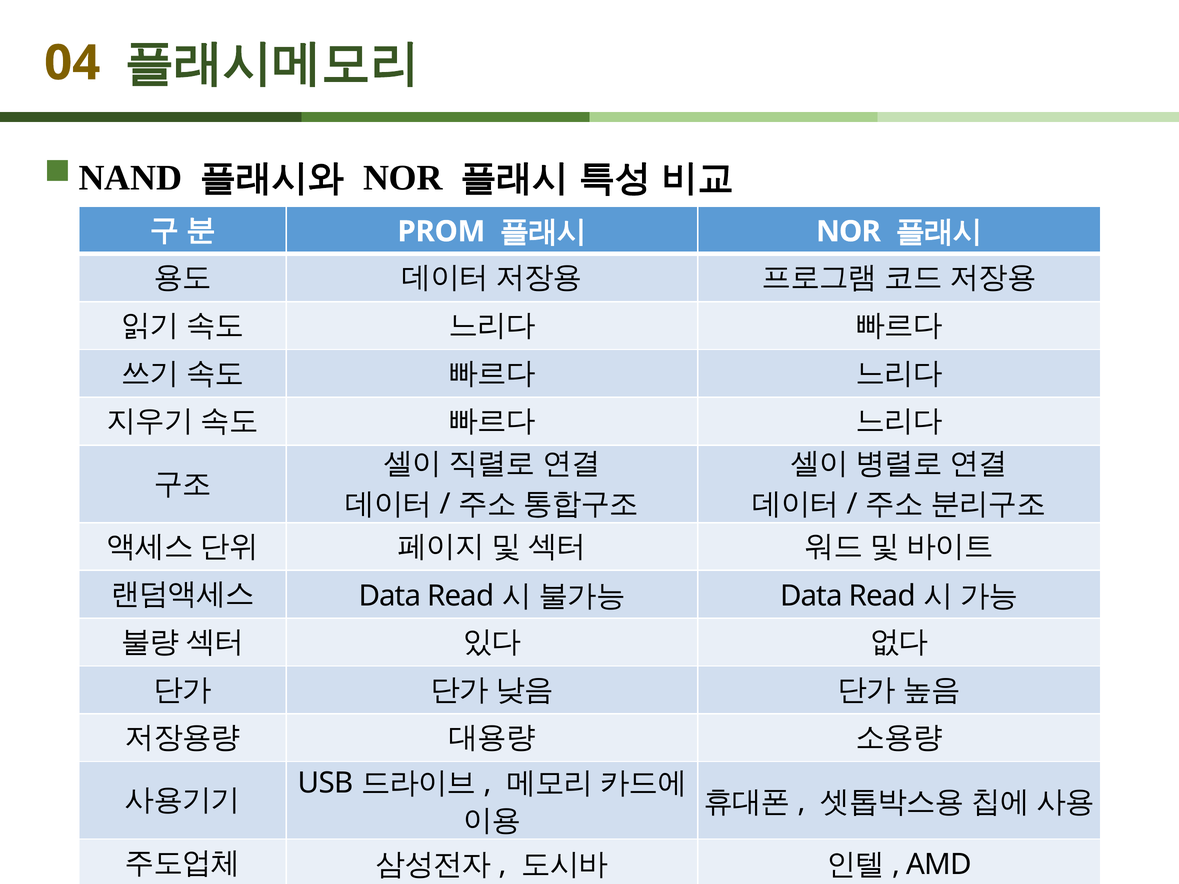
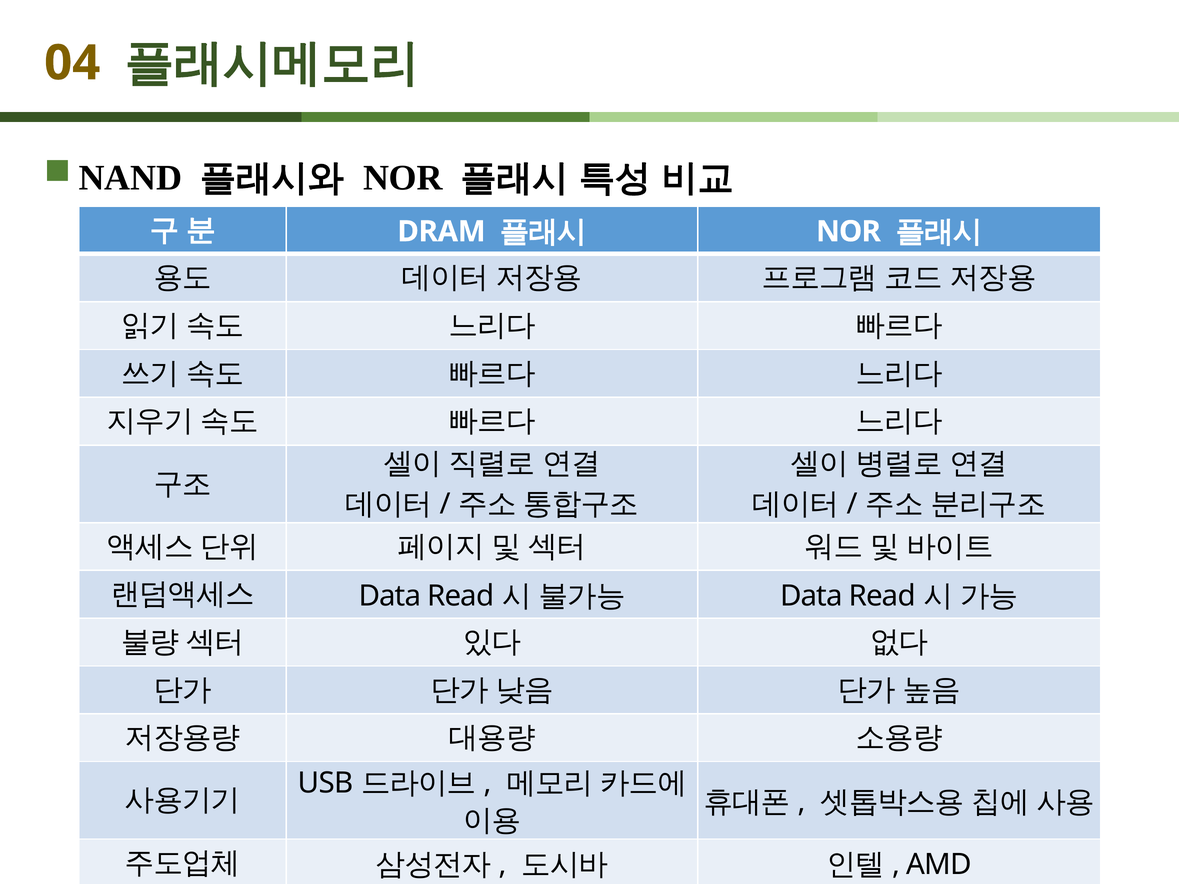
PROM: PROM -> DRAM
